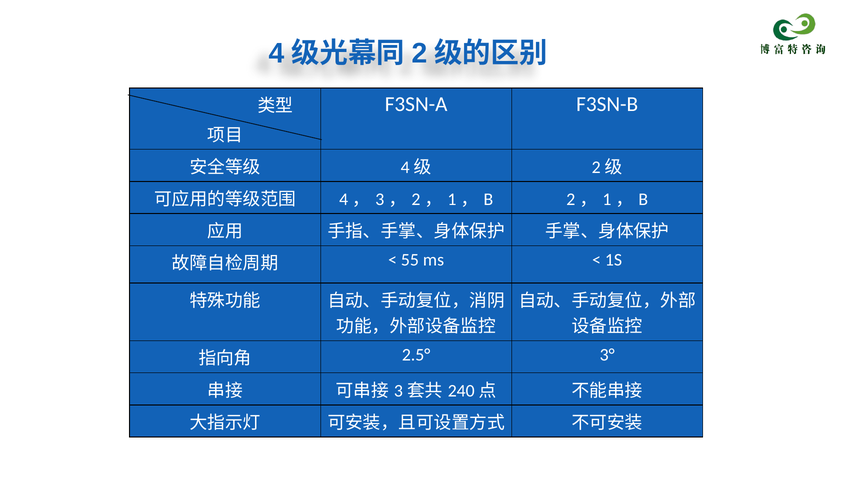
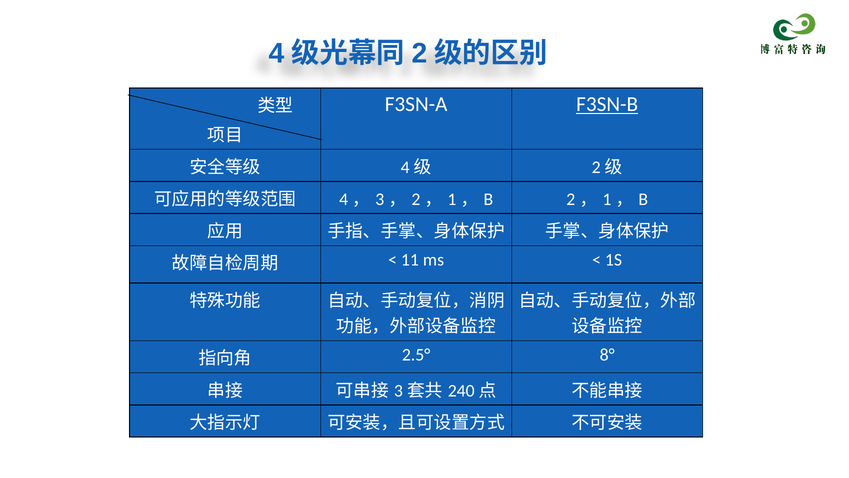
F3SN-B underline: none -> present
55: 55 -> 11
3°: 3° -> 8°
